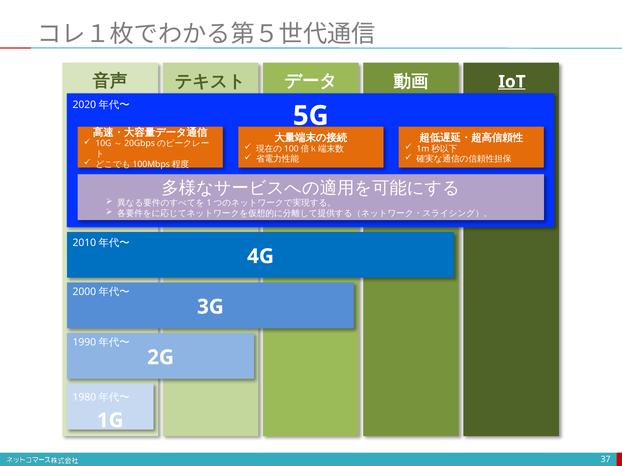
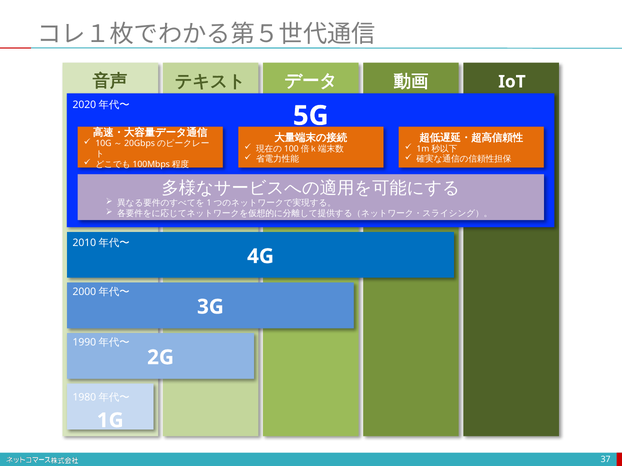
IoT underline: present -> none
